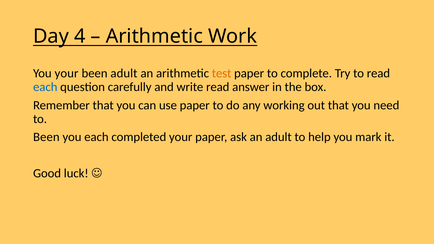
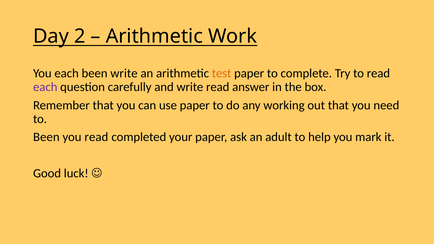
4: 4 -> 2
You your: your -> each
been adult: adult -> write
each at (45, 87) colour: blue -> purple
you each: each -> read
